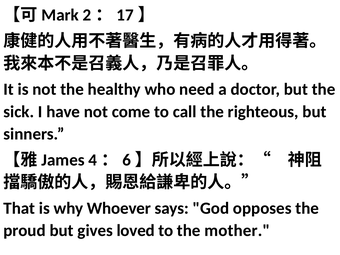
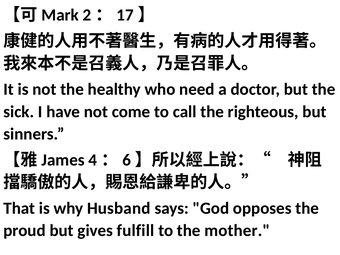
Whoever: Whoever -> Husband
loved: loved -> fulfill
